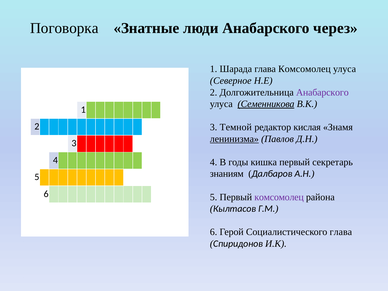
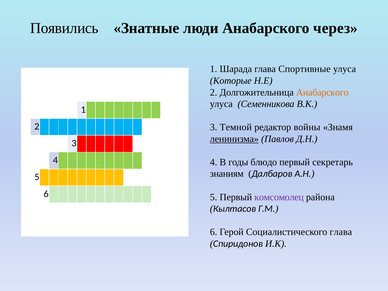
Поговорка: Поговорка -> Появились
глава Комсомолец: Комсомолец -> Спортивные
Северное: Северное -> Которые
Анабарского at (322, 92) colour: purple -> orange
Семенникова underline: present -> none
кислая: кислая -> войны
кишка: кишка -> блюдо
